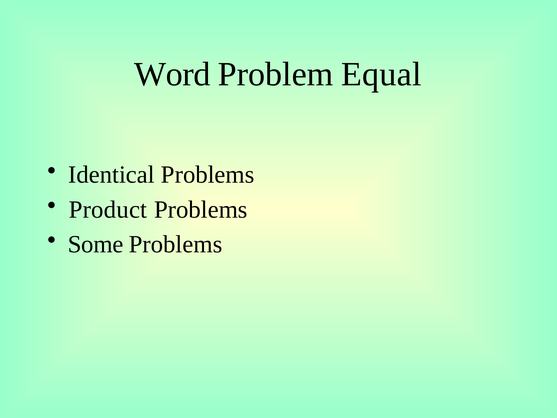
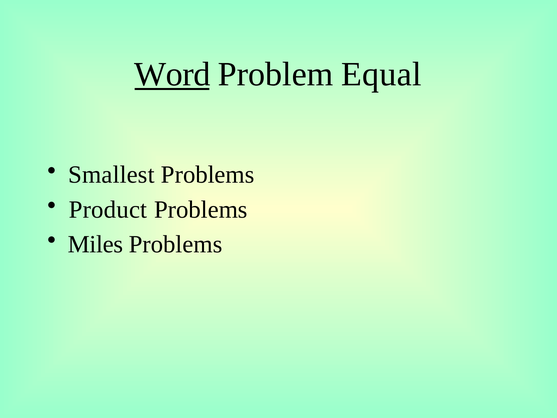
Word underline: none -> present
Identical: Identical -> Smallest
Some: Some -> Miles
